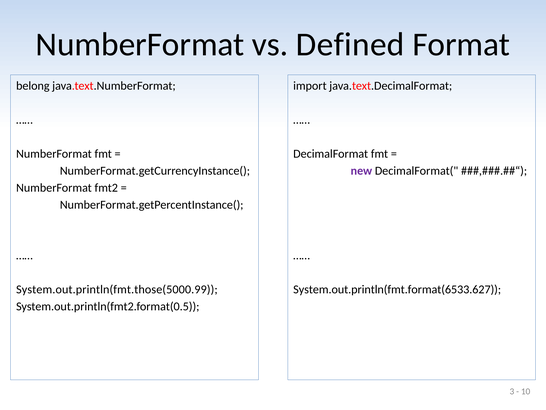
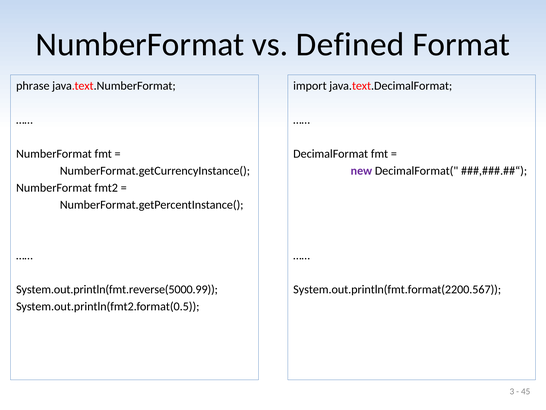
belong: belong -> phrase
System.out.println(fmt.format(6533.627: System.out.println(fmt.format(6533.627 -> System.out.println(fmt.format(2200.567
System.out.println(fmt.those(5000.99: System.out.println(fmt.those(5000.99 -> System.out.println(fmt.reverse(5000.99
10: 10 -> 45
